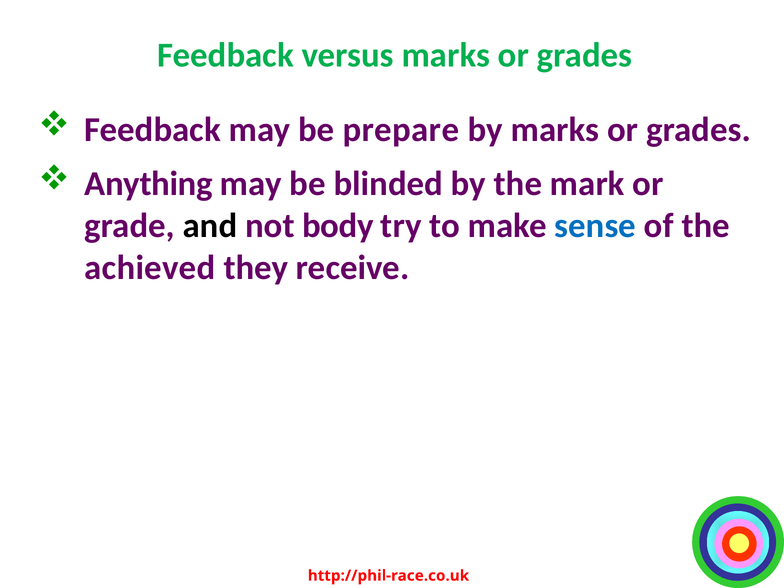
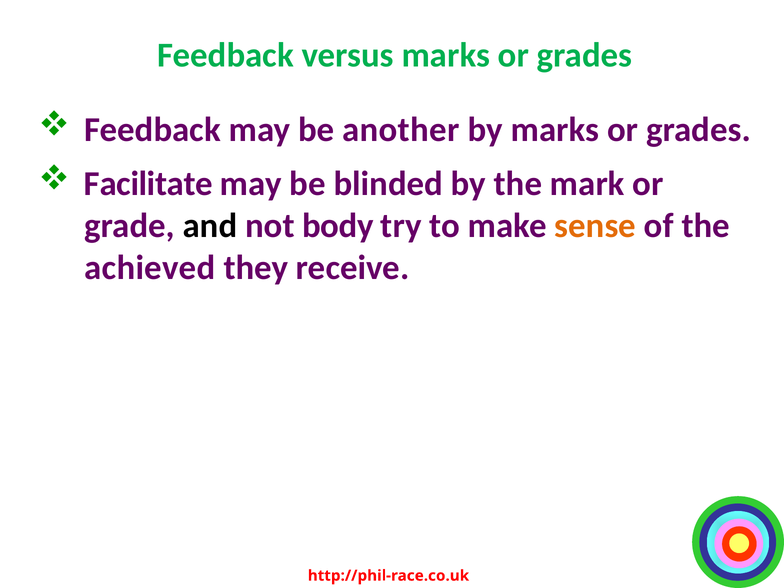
prepare: prepare -> another
Anything: Anything -> Facilitate
sense colour: blue -> orange
